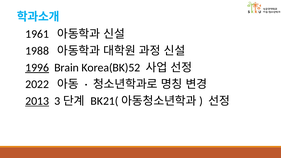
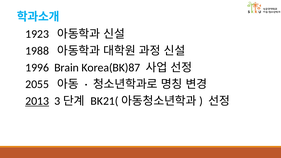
1961: 1961 -> 1923
1996 underline: present -> none
Korea(BK)52: Korea(BK)52 -> Korea(BK)87
2022: 2022 -> 2055
